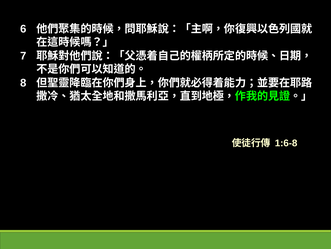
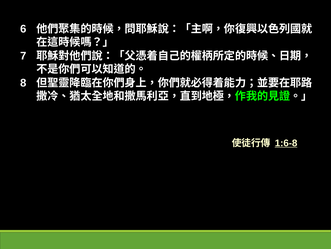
1:6-8 underline: none -> present
